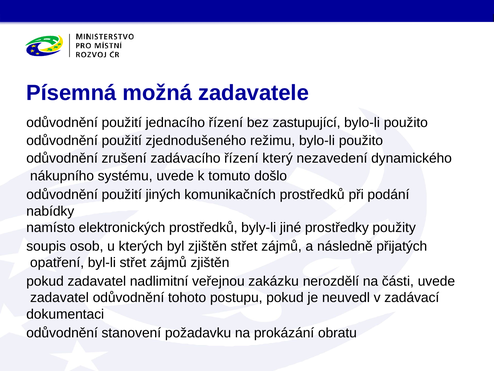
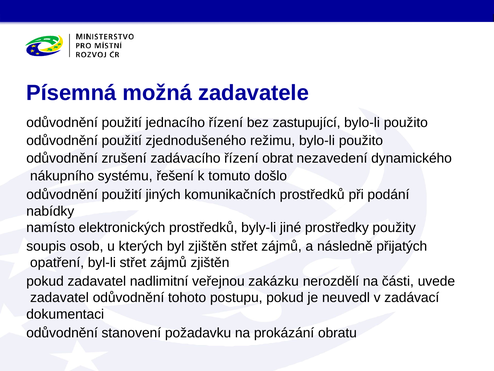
který: který -> obrat
systému uvede: uvede -> řešení
